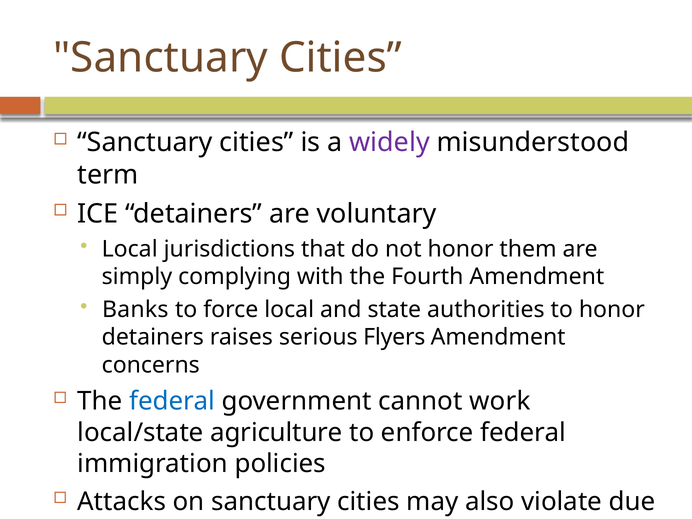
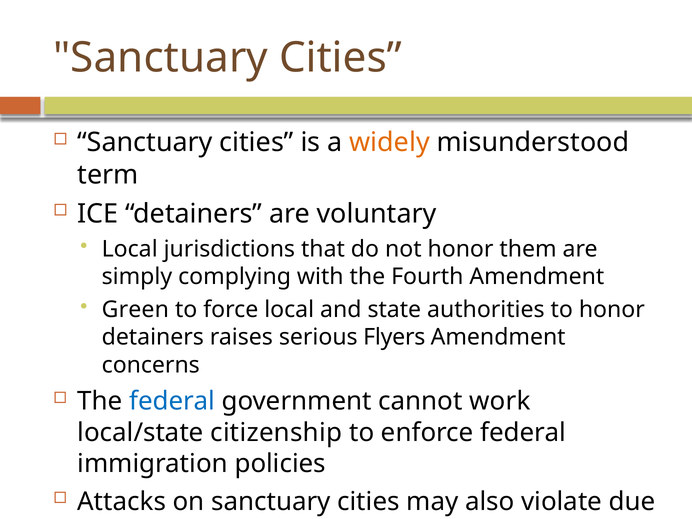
widely colour: purple -> orange
Banks: Banks -> Green
agriculture: agriculture -> citizenship
